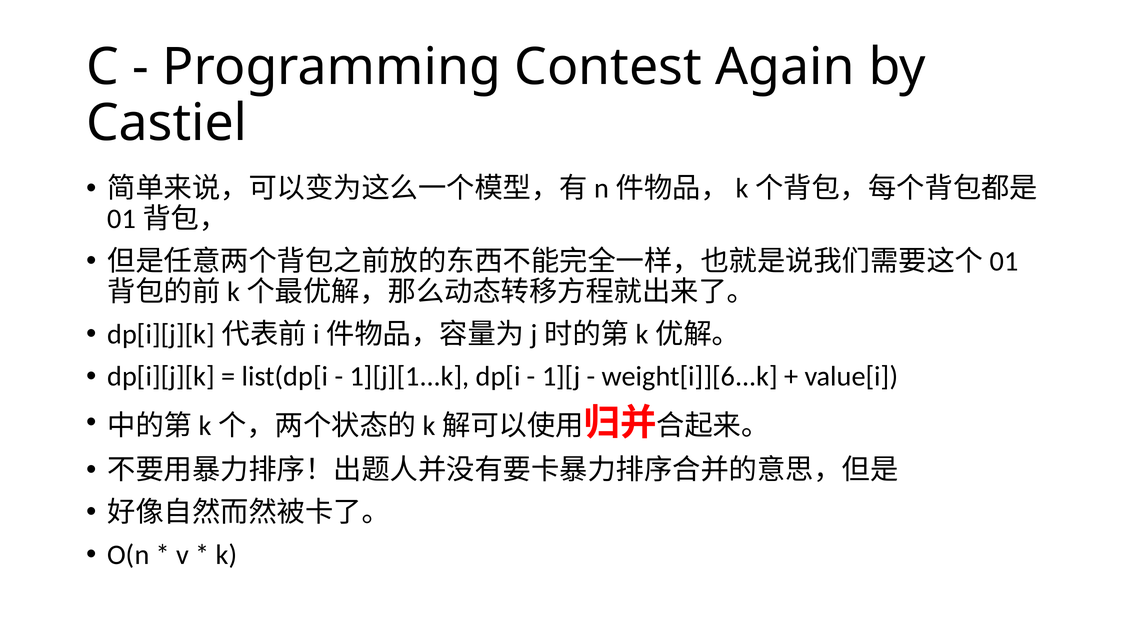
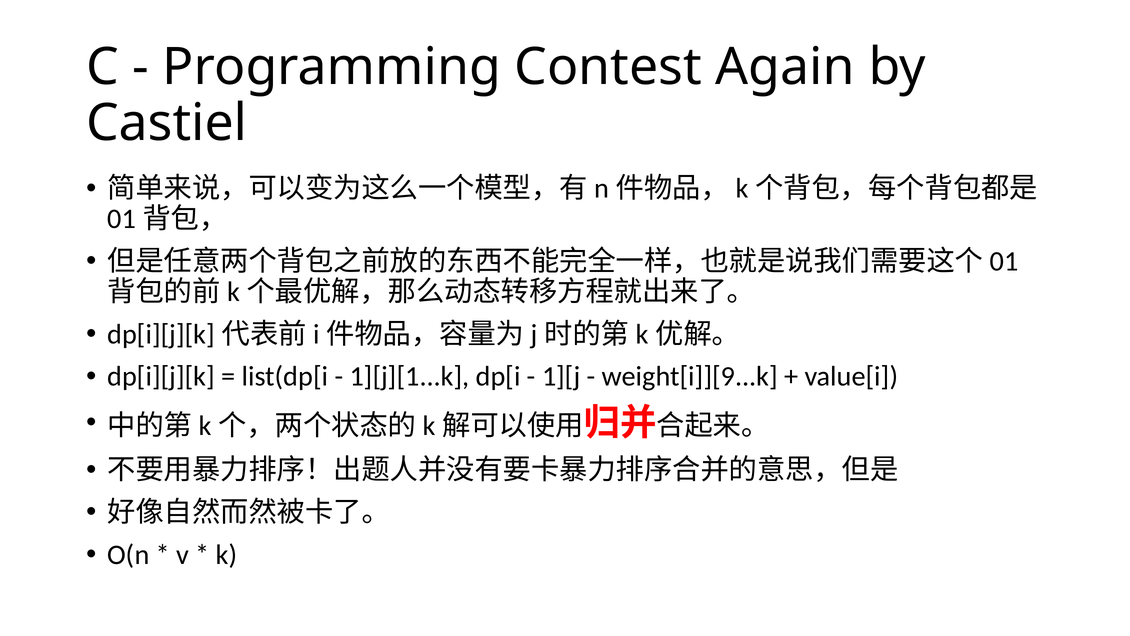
weight[i]][6...k: weight[i]][6...k -> weight[i]][9...k
